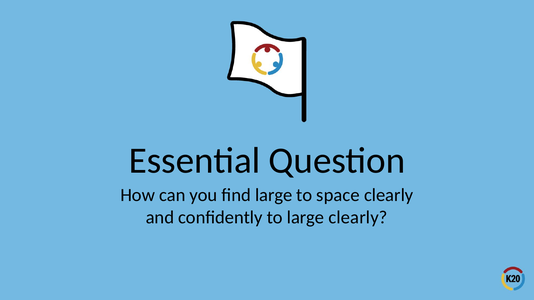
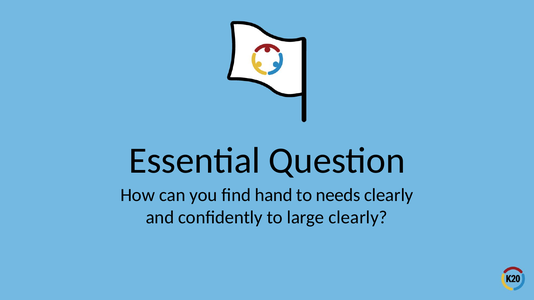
find large: large -> hand
space: space -> needs
